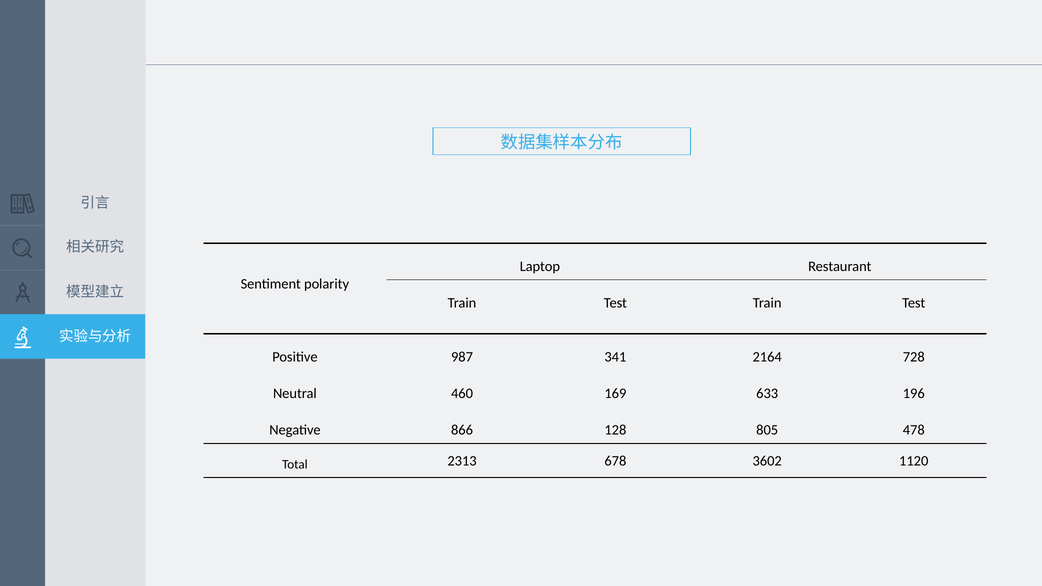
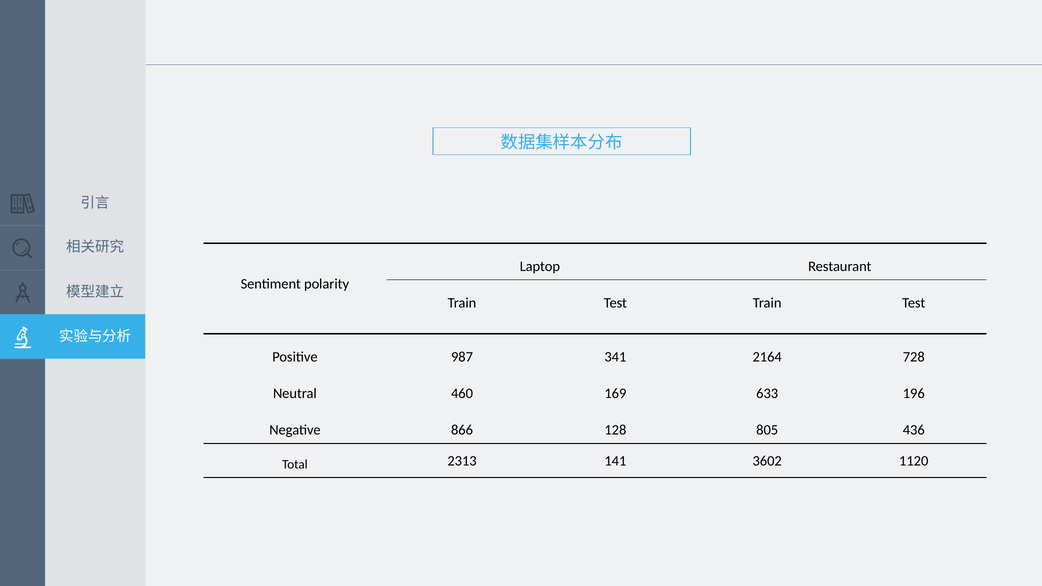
478: 478 -> 436
678: 678 -> 141
